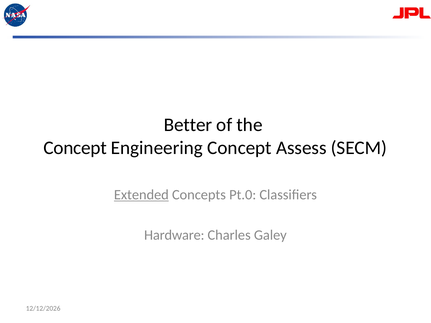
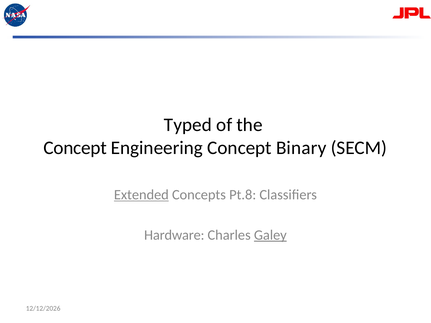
Better: Better -> Typed
Assess: Assess -> Binary
Pt.0: Pt.0 -> Pt.8
Galey underline: none -> present
